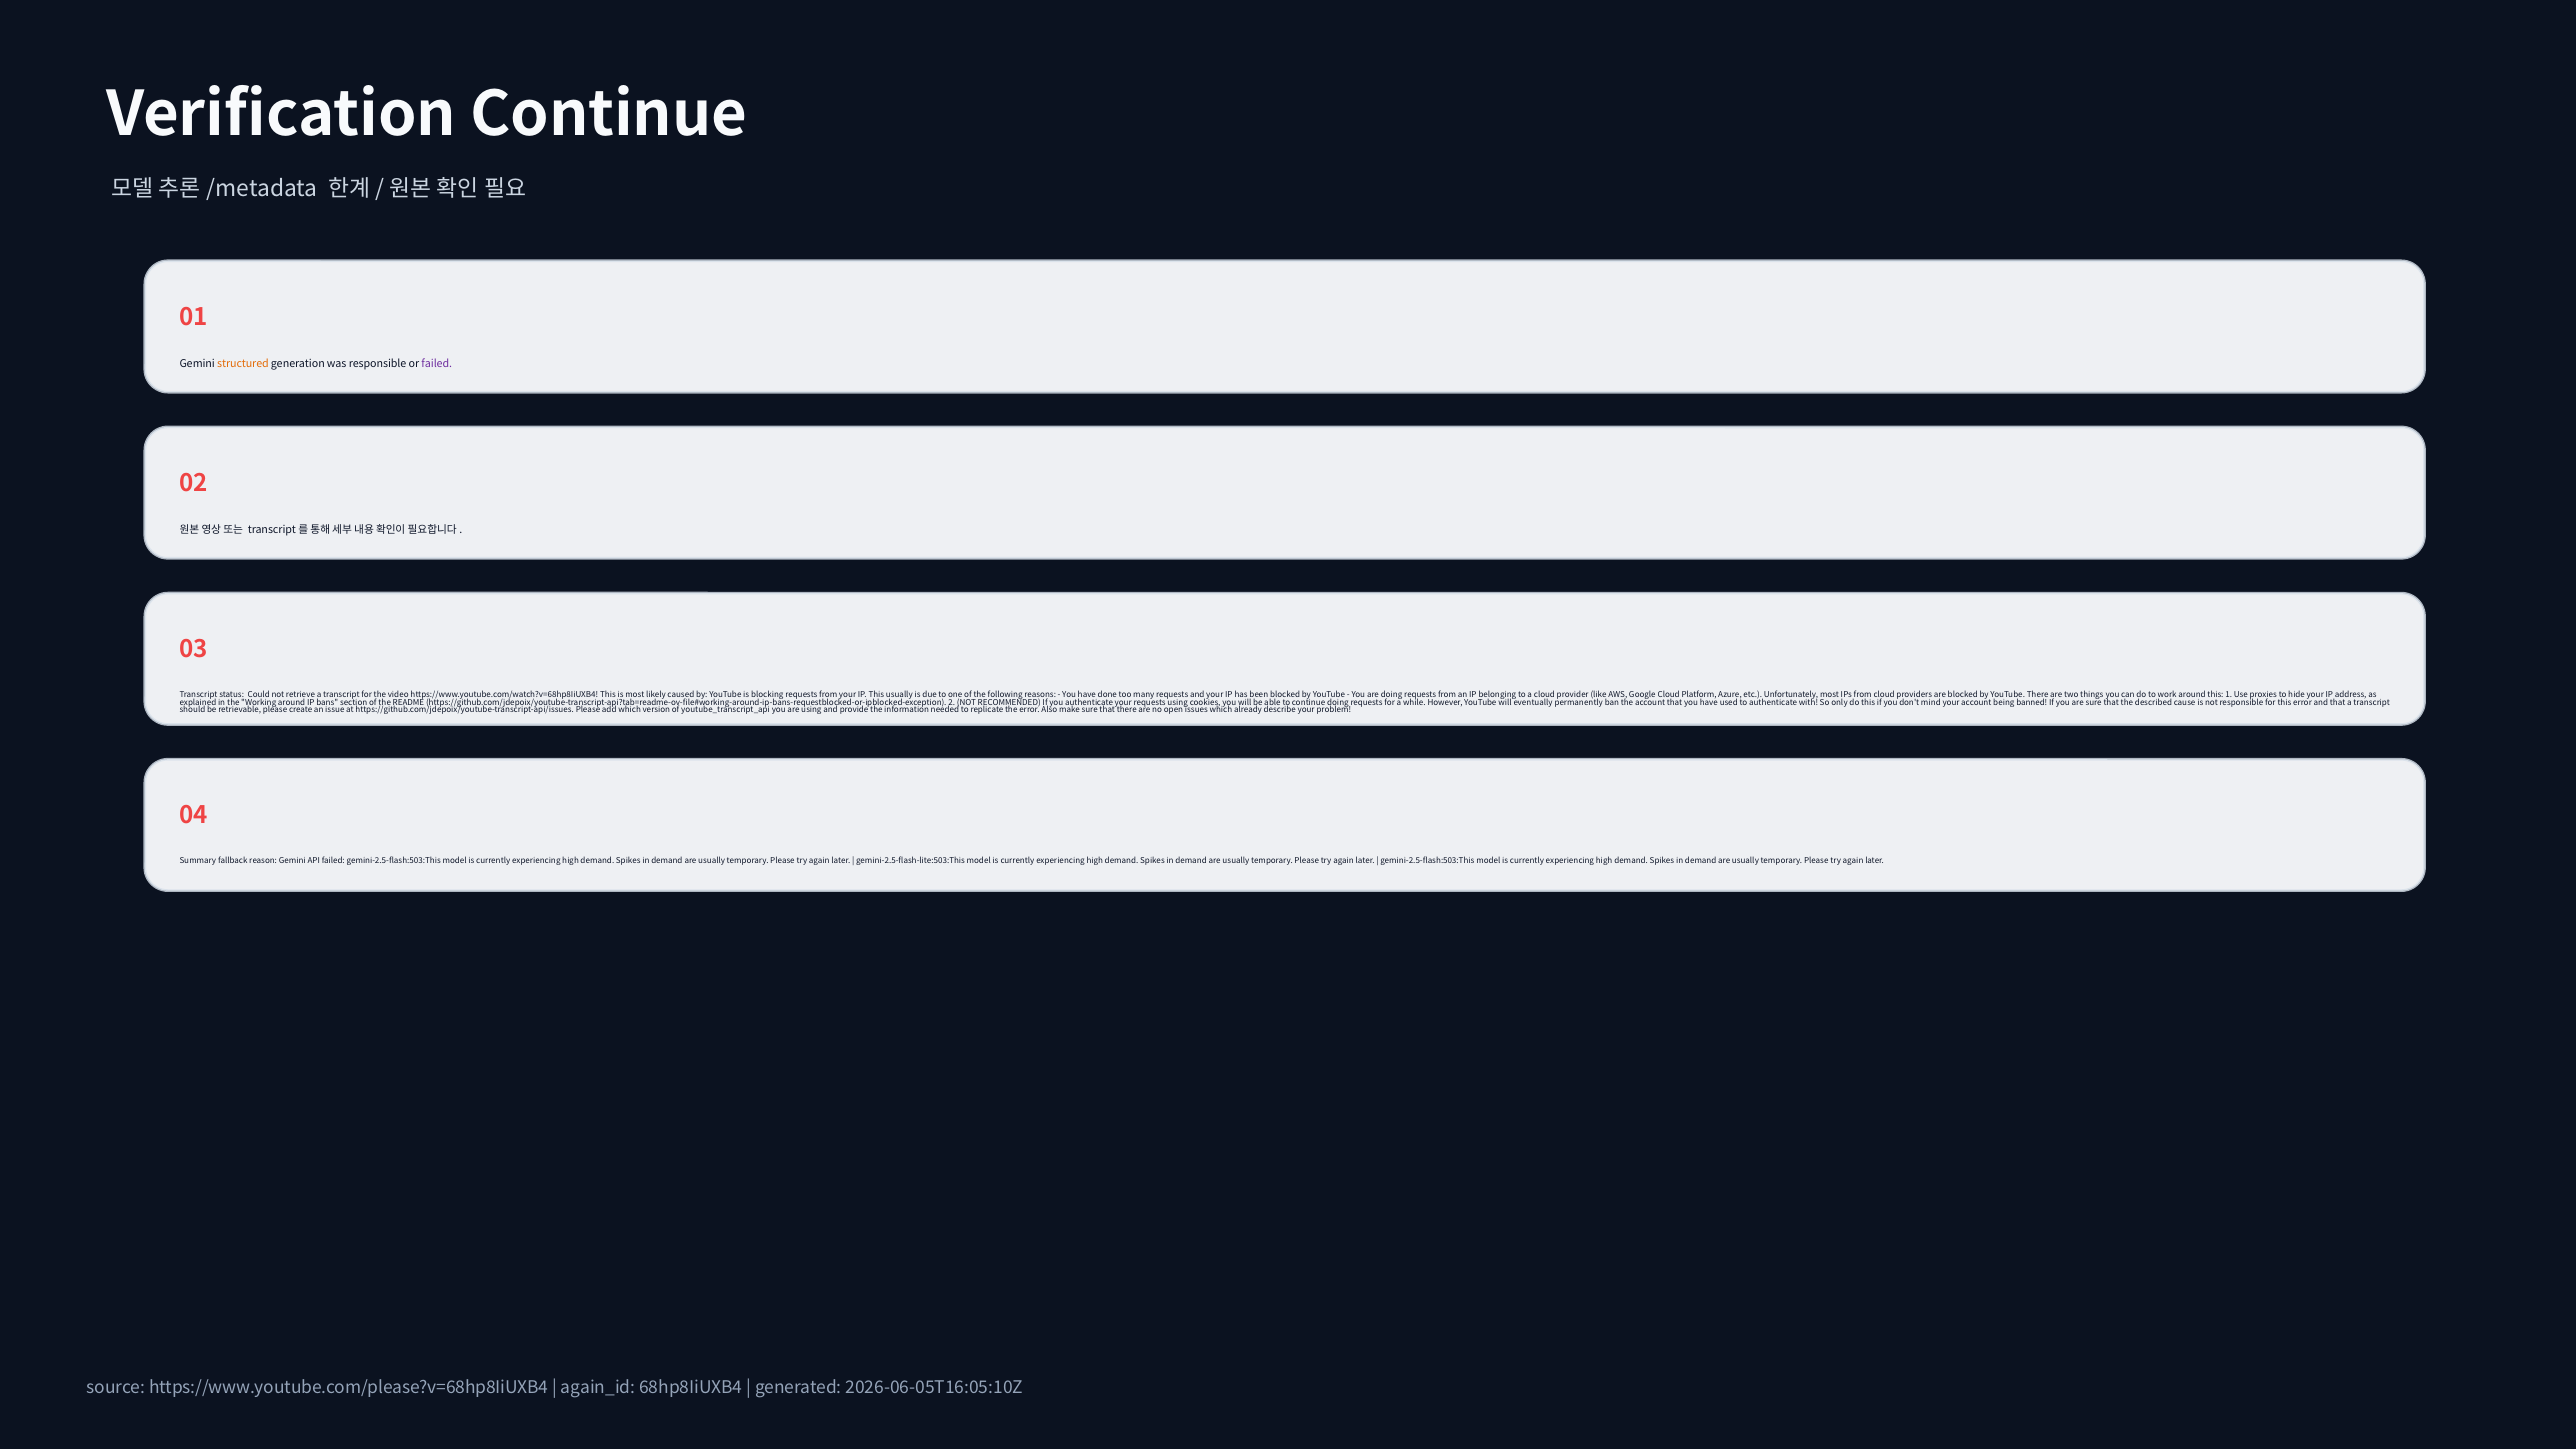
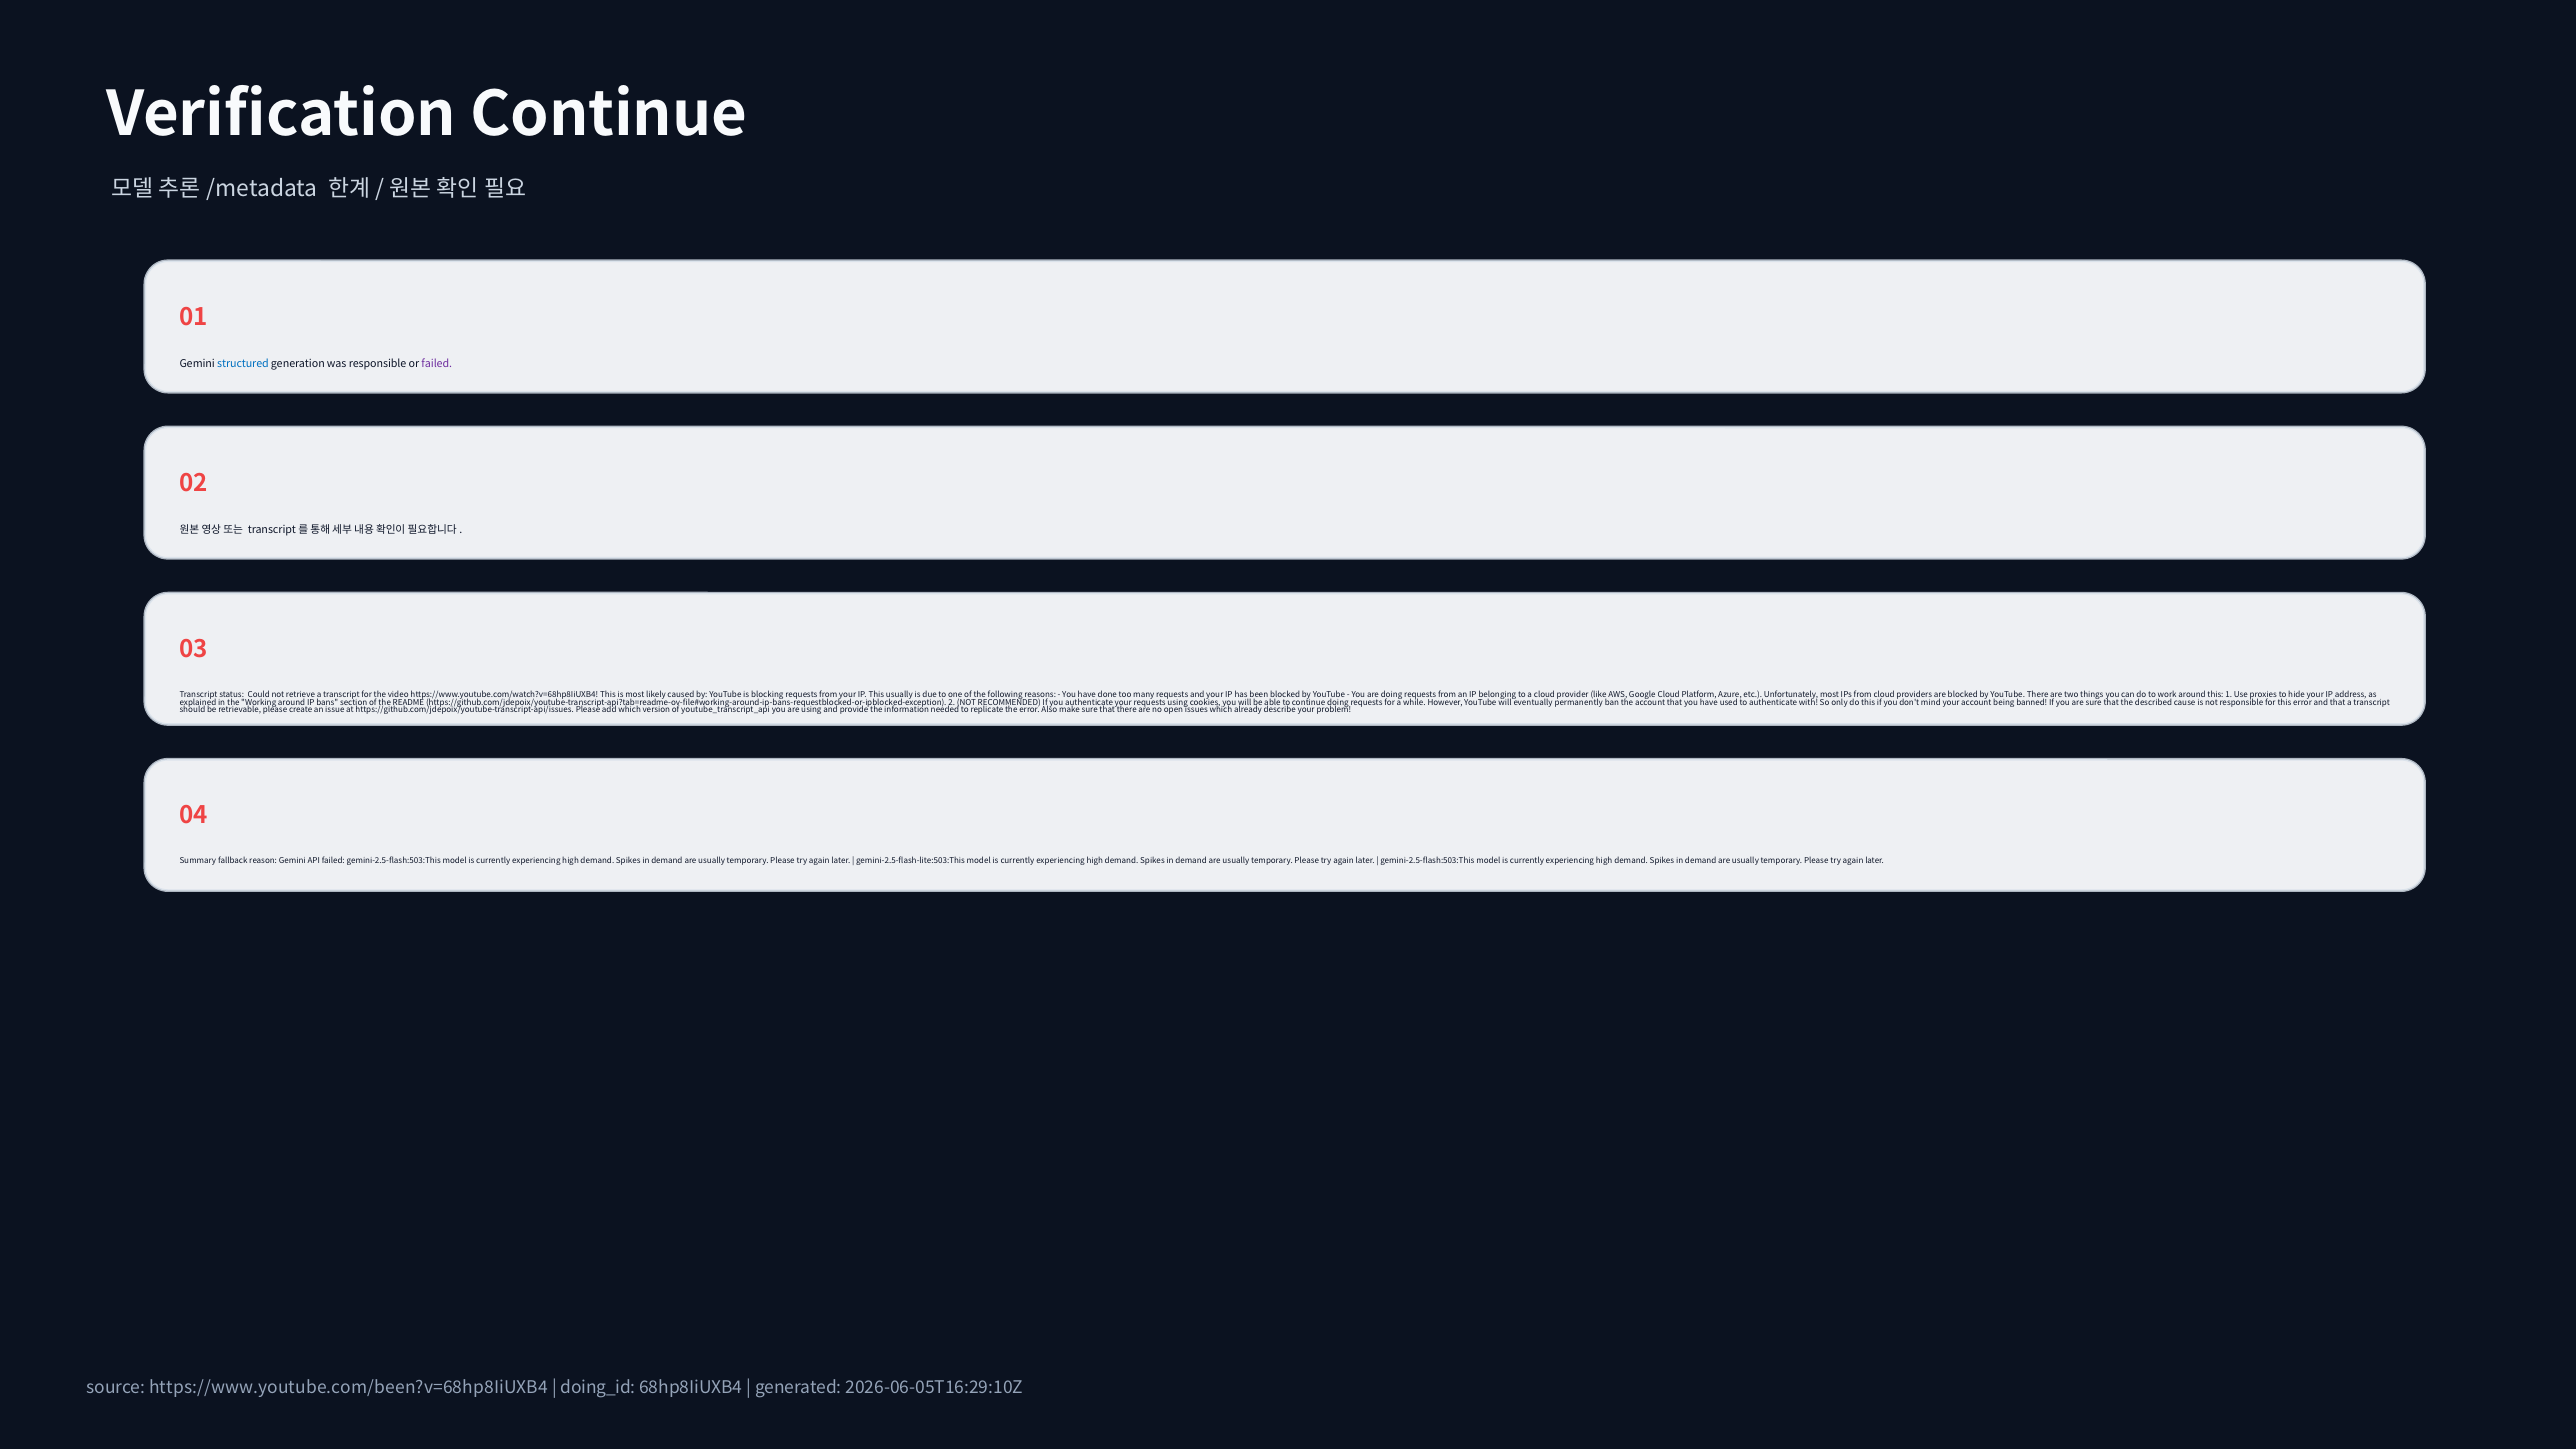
structured colour: orange -> blue
https://www.youtube.com/please?v=68hp8IiUXB4: https://www.youtube.com/please?v=68hp8IiUXB4 -> https://www.youtube.com/been?v=68hp8IiUXB4
again_id: again_id -> doing_id
2026-06-05T16:05:10Z: 2026-06-05T16:05:10Z -> 2026-06-05T16:29:10Z
